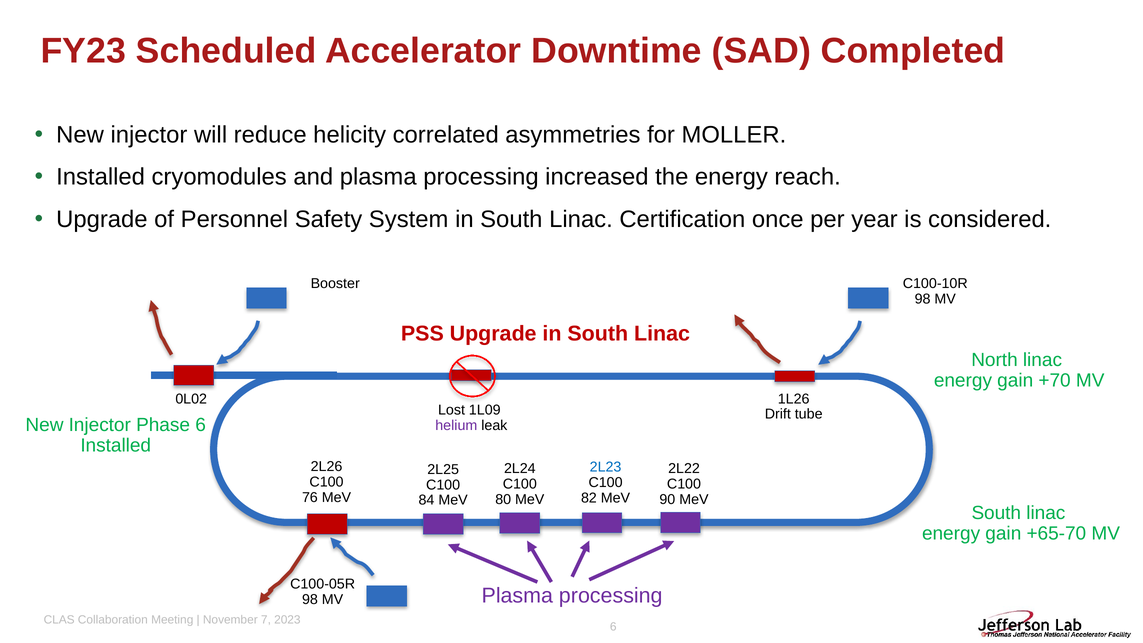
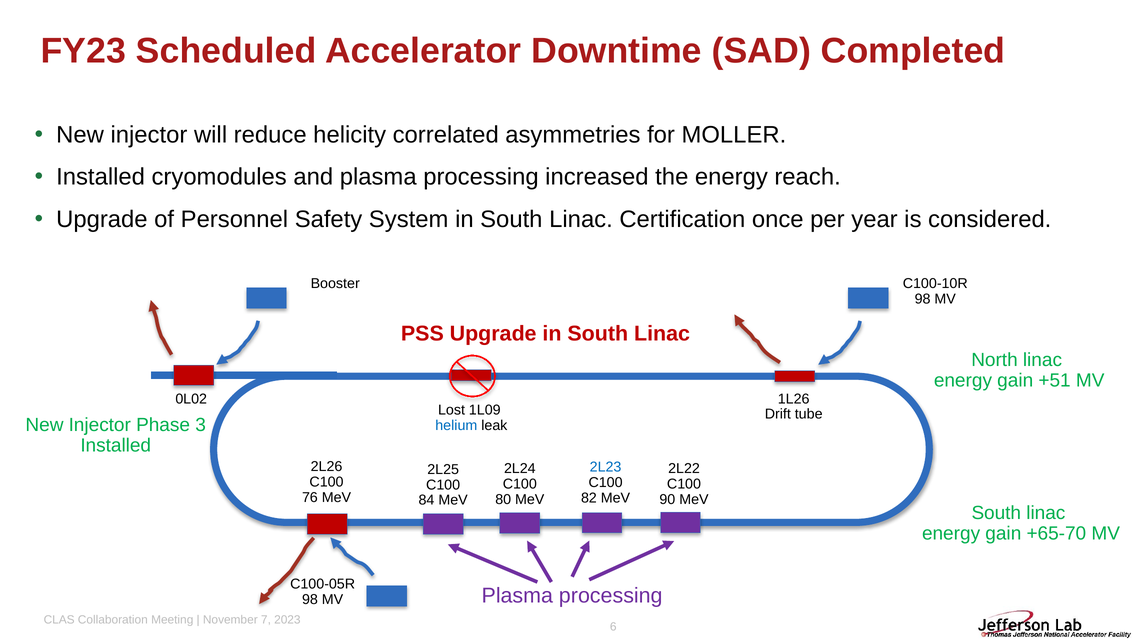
+70: +70 -> +51
Phase 6: 6 -> 3
helium colour: purple -> blue
